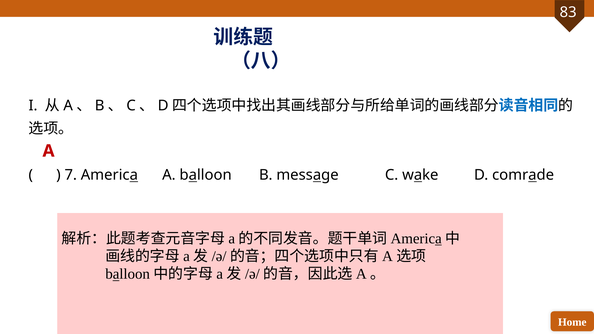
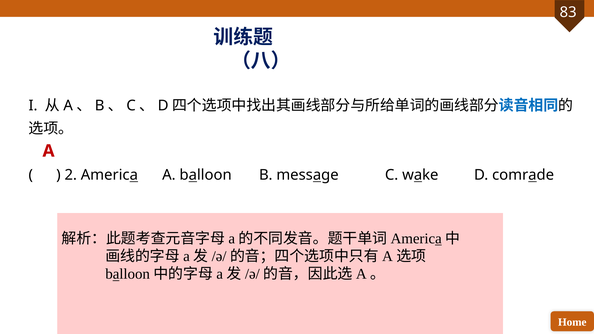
7: 7 -> 2
